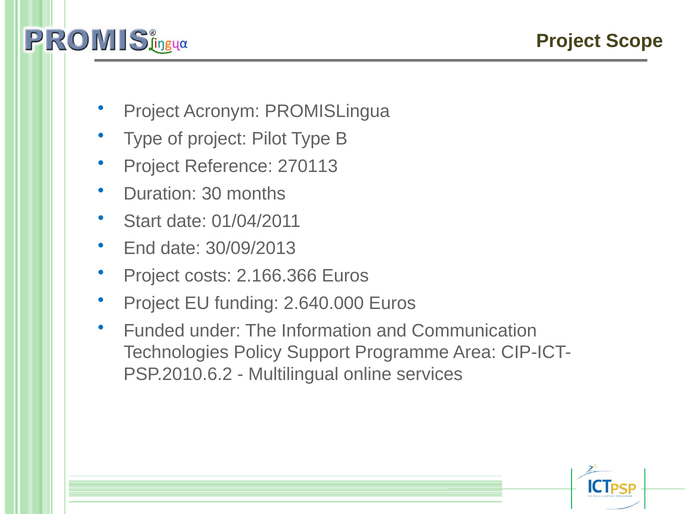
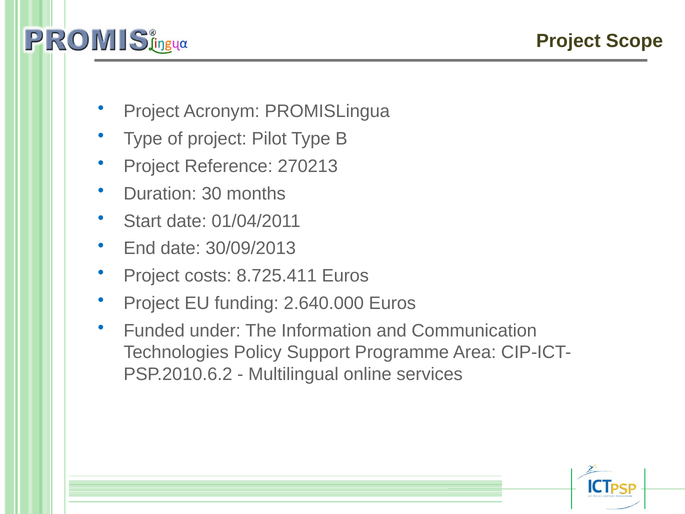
270113: 270113 -> 270213
2.166.366: 2.166.366 -> 8.725.411
